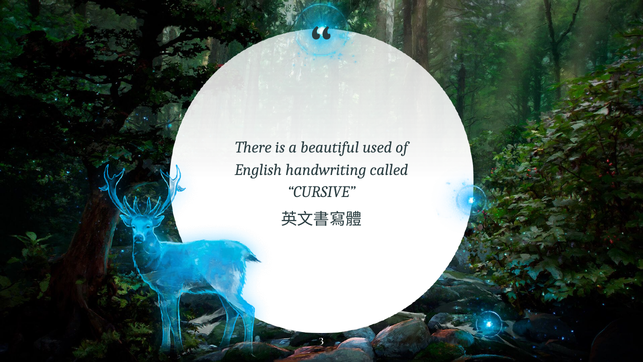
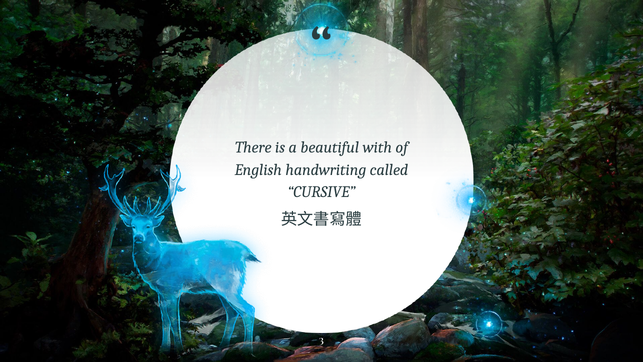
used: used -> with
